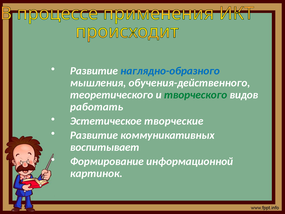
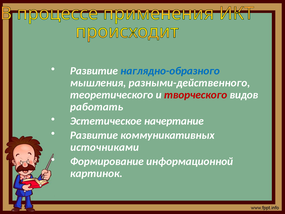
обучения-действенного: обучения-действенного -> разными-действенного
творческого colour: green -> red
творческие: творческие -> начертание
воспитывает: воспитывает -> источниками
